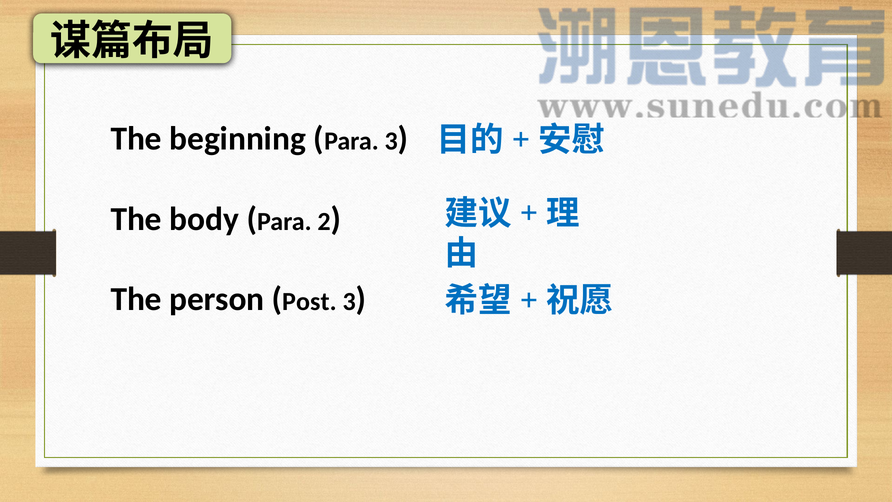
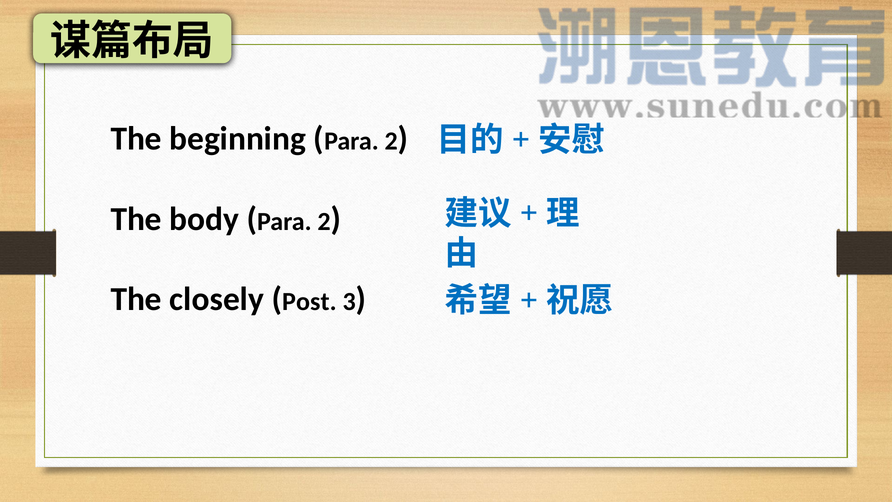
3 at (391, 141): 3 -> 2
person: person -> closely
